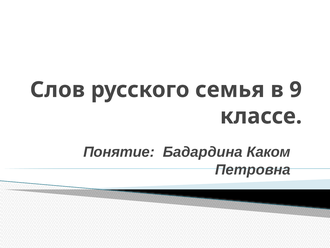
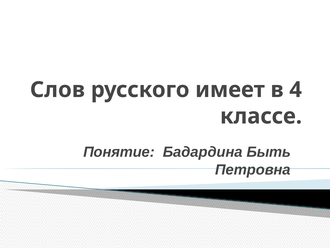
семья: семья -> имеет
9: 9 -> 4
Каком: Каком -> Быть
